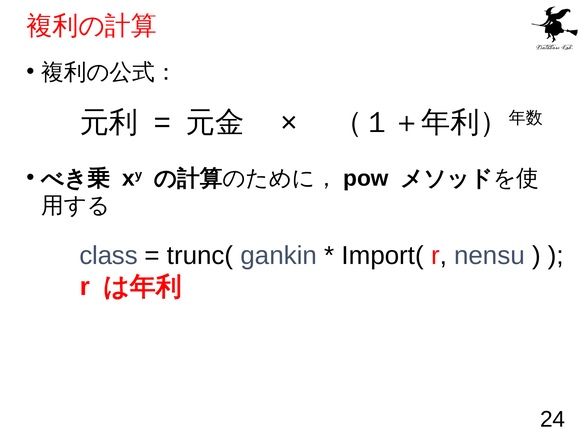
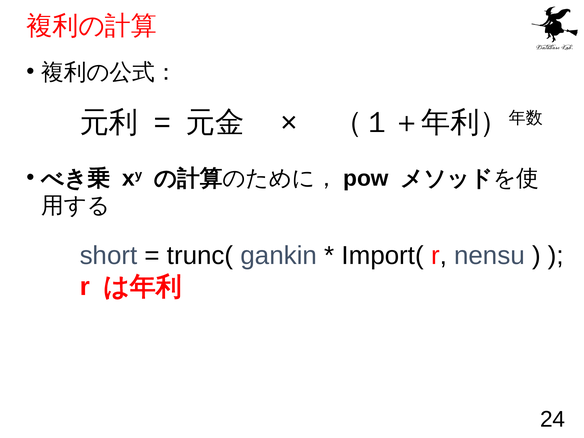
class: class -> short
